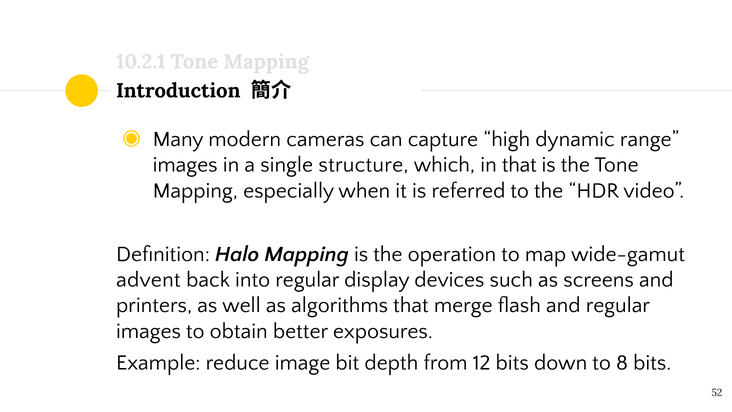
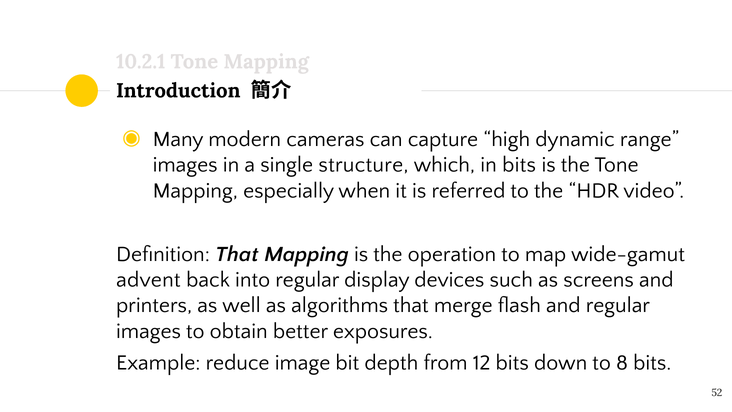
in that: that -> bits
Definition Halo: Halo -> That
